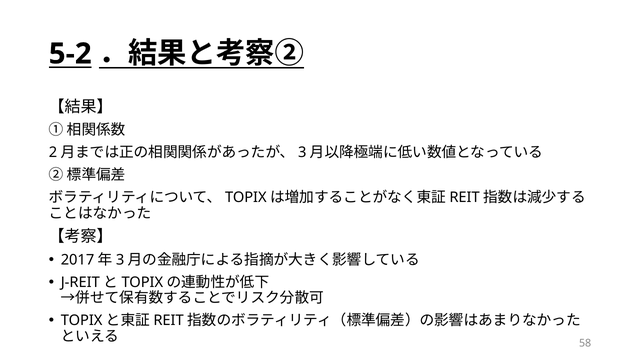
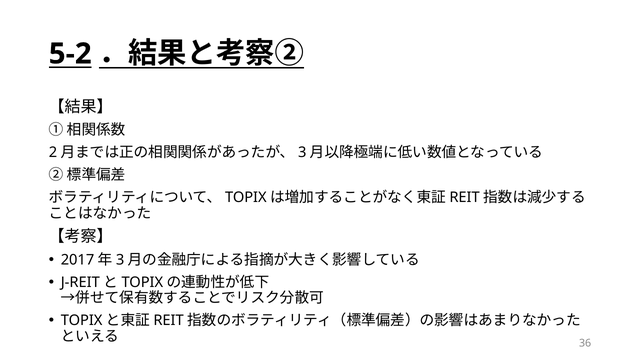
58: 58 -> 36
